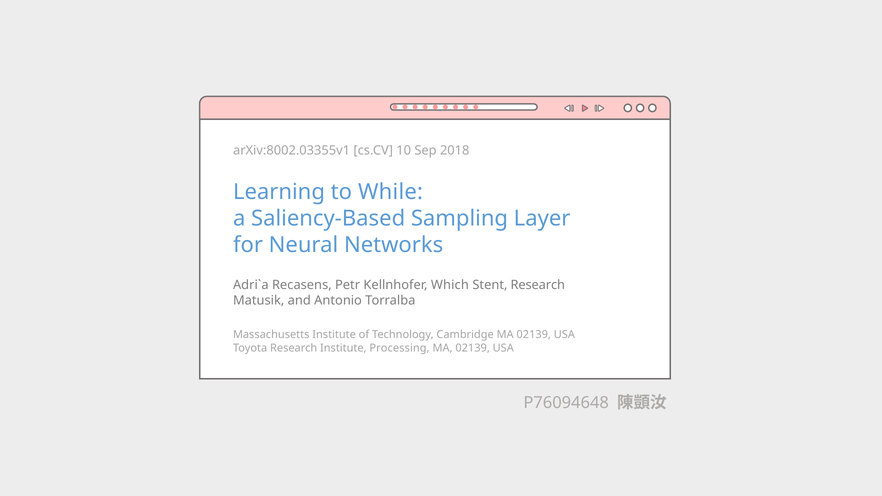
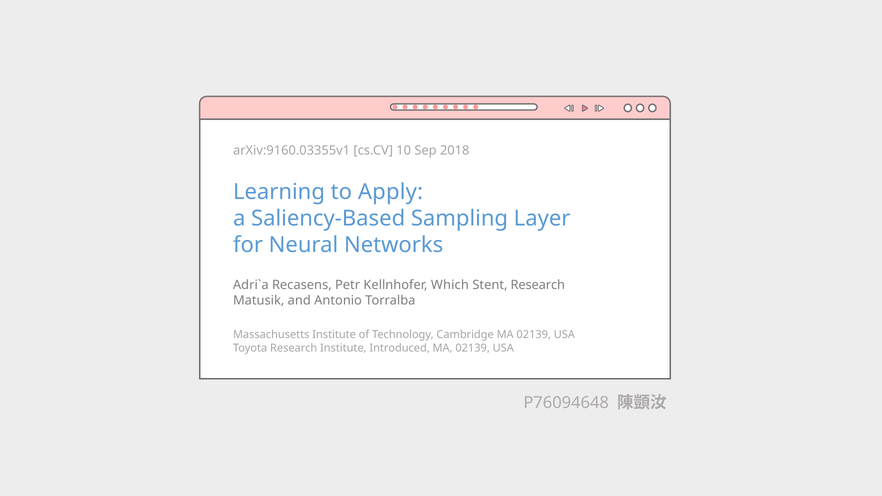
arXiv:8002.03355v1: arXiv:8002.03355v1 -> arXiv:9160.03355v1
While: While -> Apply
Processing: Processing -> Introduced
